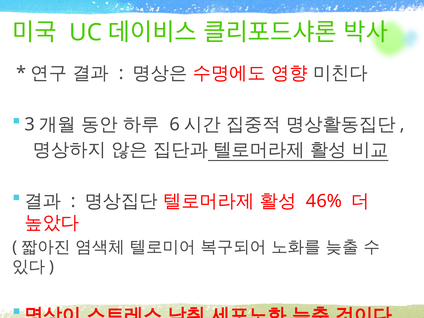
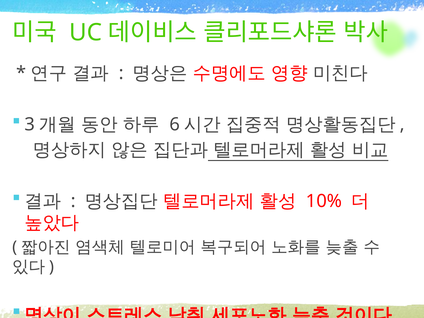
46%: 46% -> 10%
